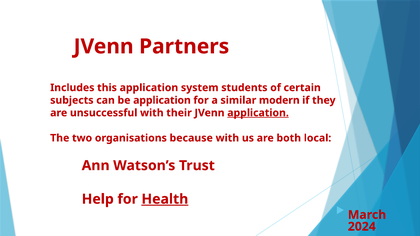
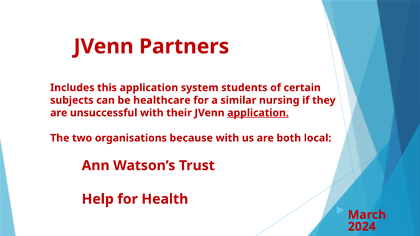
be application: application -> healthcare
modern: modern -> nursing
Health underline: present -> none
